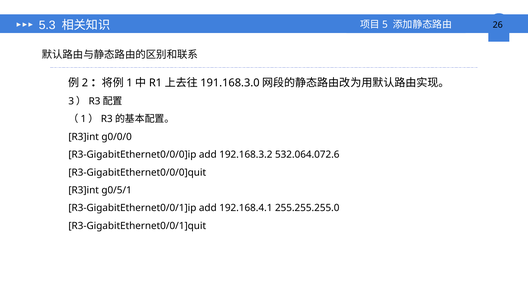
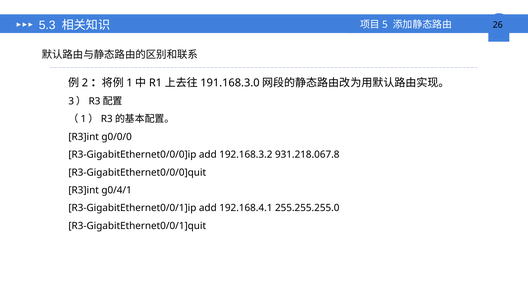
532.064.072.6: 532.064.072.6 -> 931.218.067.8
g0/5/1: g0/5/1 -> g0/4/1
